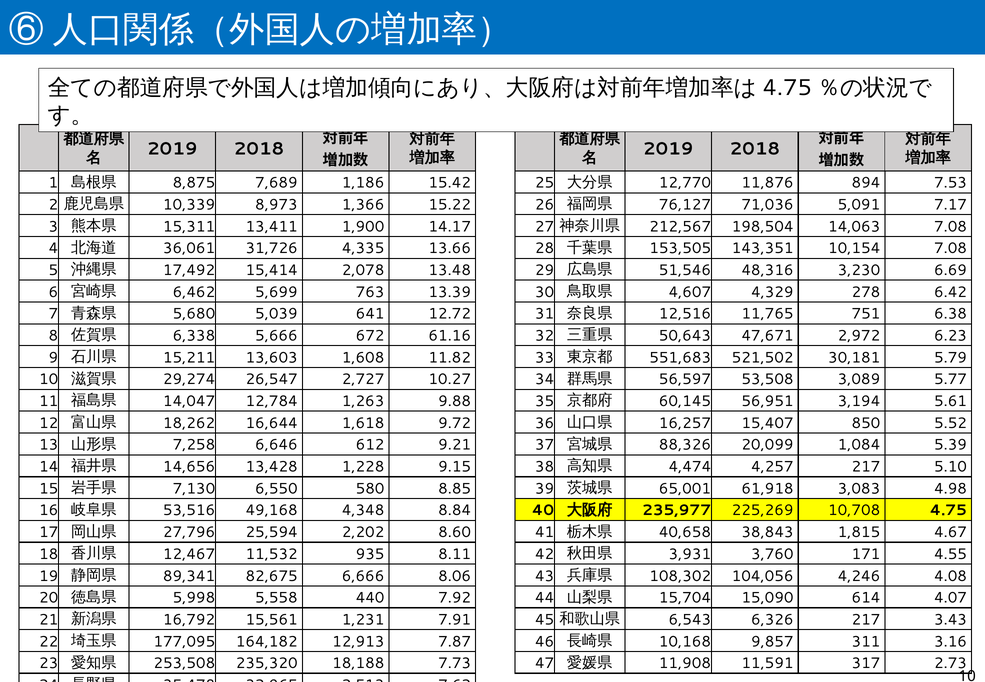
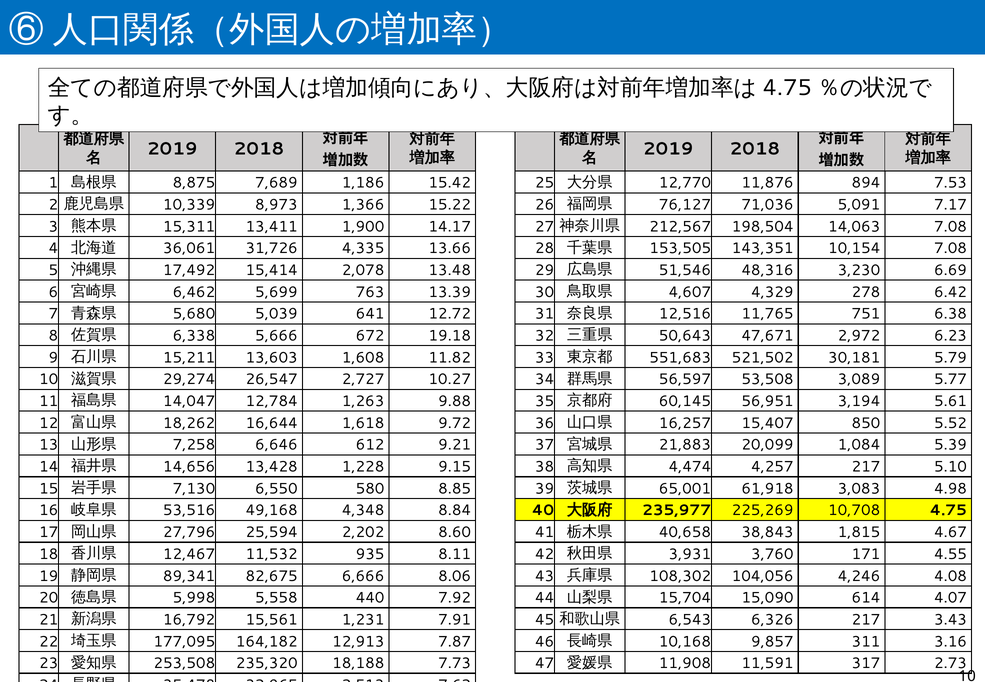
61.16: 61.16 -> 19.18
88,326: 88,326 -> 21,883
